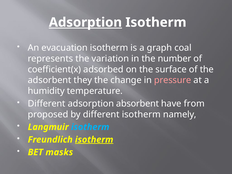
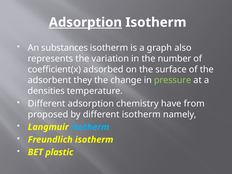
evacuation: evacuation -> substances
coal: coal -> also
pressure colour: pink -> light green
humidity: humidity -> densities
absorbent: absorbent -> chemistry
isotherm at (94, 140) underline: present -> none
masks: masks -> plastic
